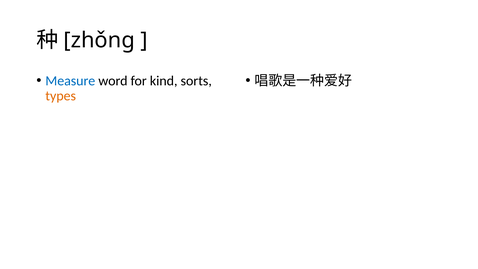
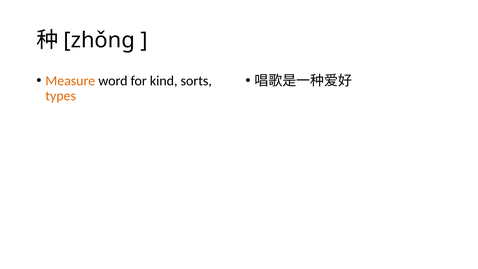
Measure colour: blue -> orange
